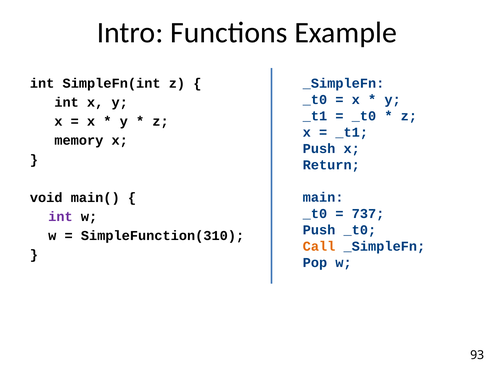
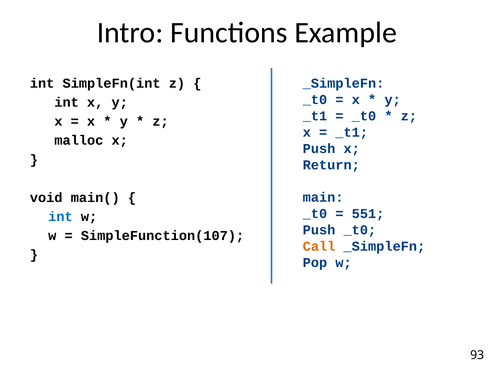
memory: memory -> malloc
737: 737 -> 551
int at (60, 217) colour: purple -> blue
SimpleFunction(310: SimpleFunction(310 -> SimpleFunction(107
